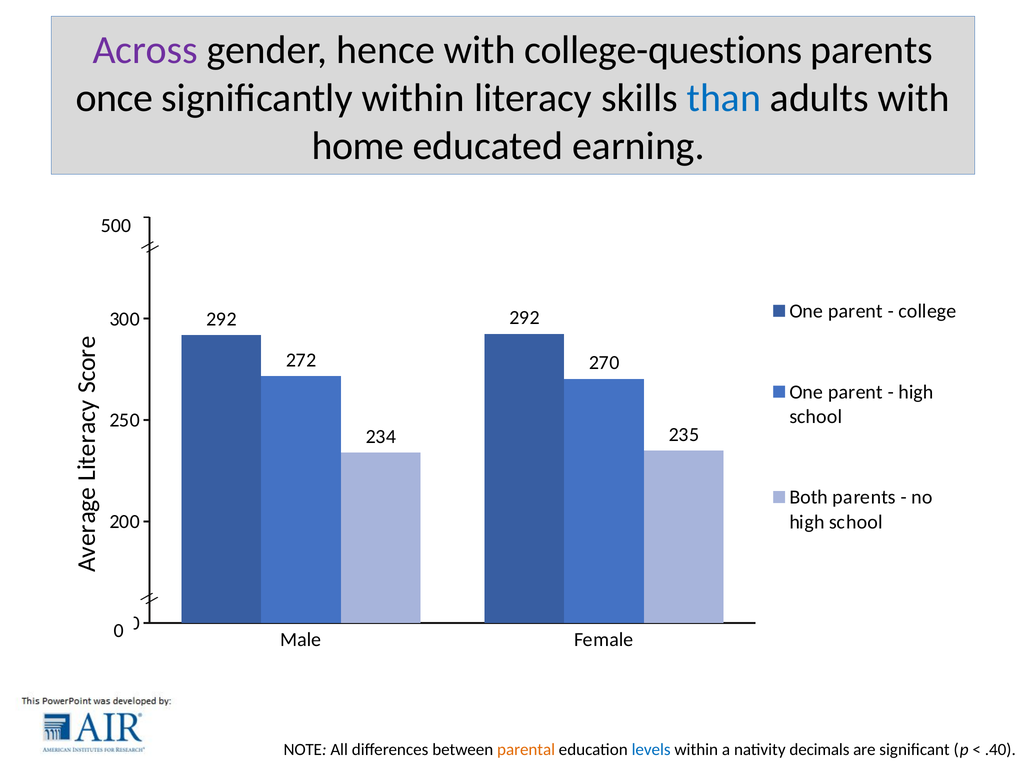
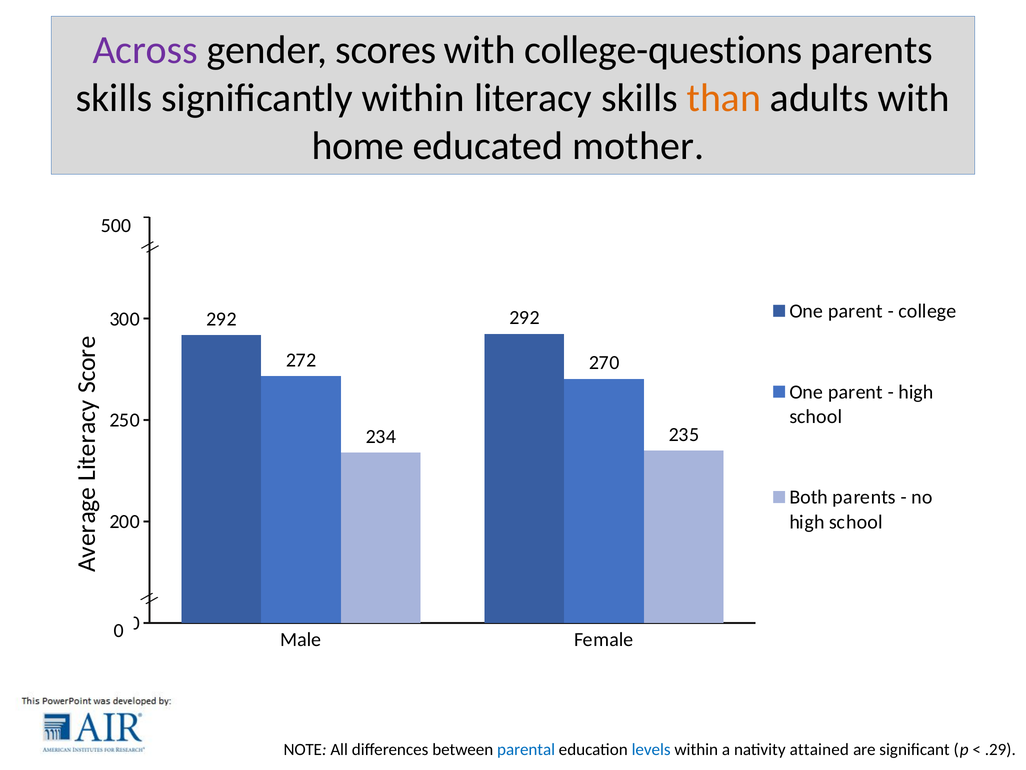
hence: hence -> scores
once at (114, 98): once -> skills
than colour: blue -> orange
earning: earning -> mother
parental colour: orange -> blue
decimals: decimals -> attained
.40: .40 -> .29
